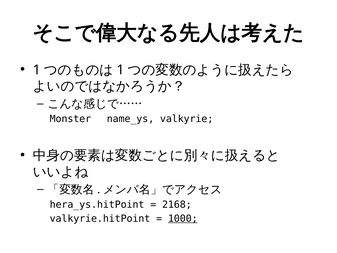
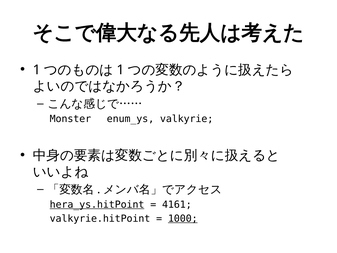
name_ys: name_ys -> enum_ys
hera_ys.hitPoint underline: none -> present
2168: 2168 -> 4161
